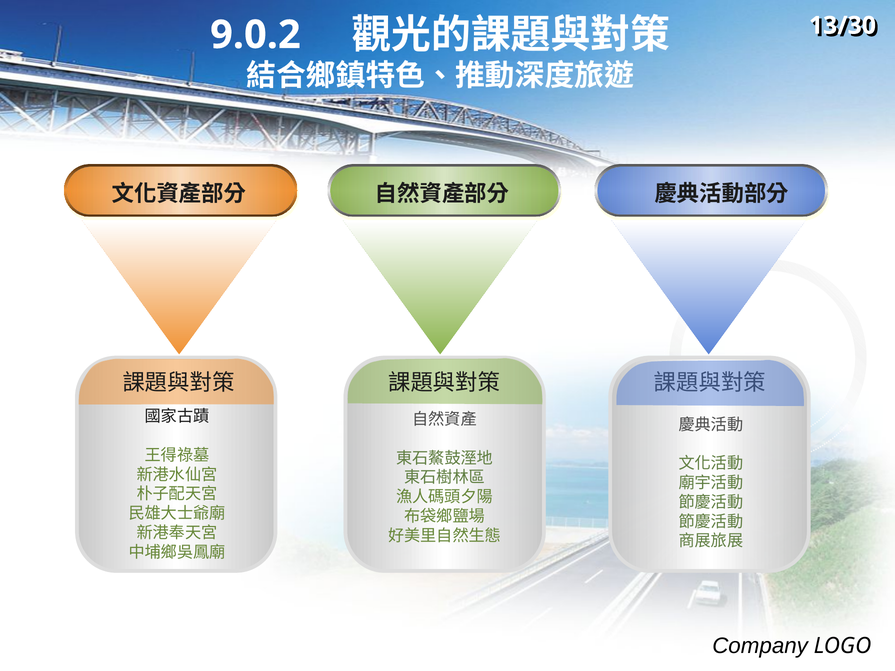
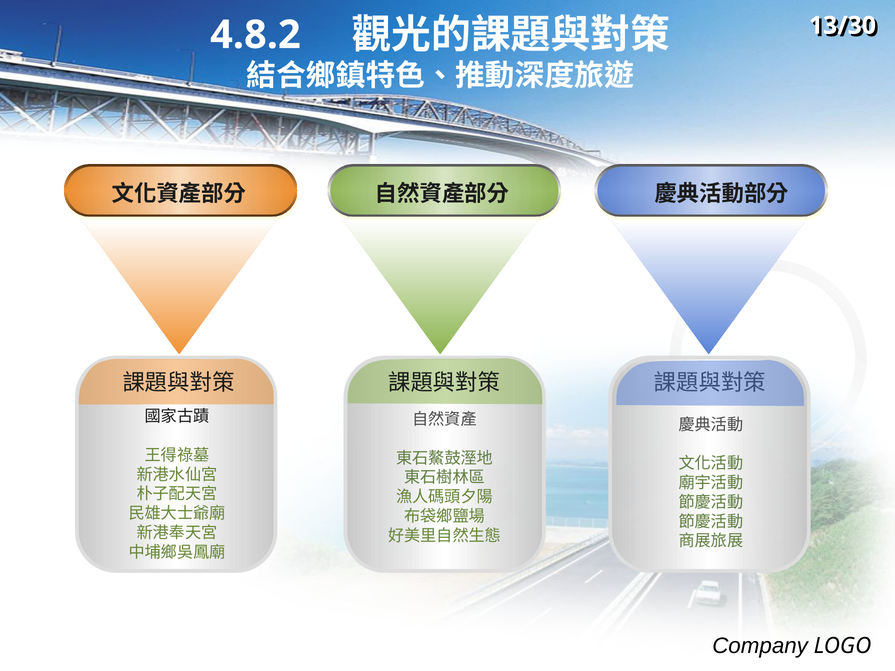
9.0.2: 9.0.2 -> 4.8.2
